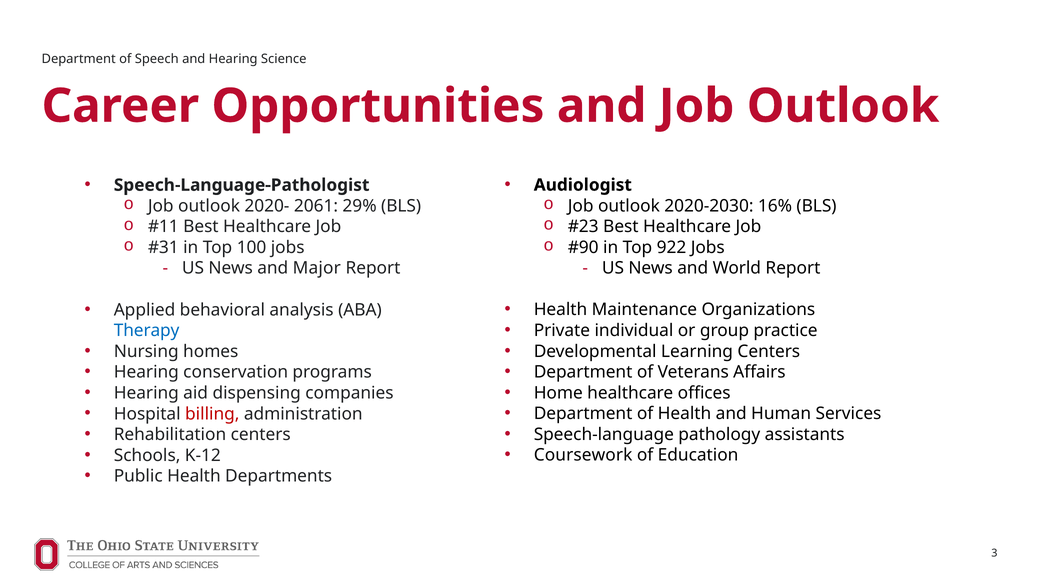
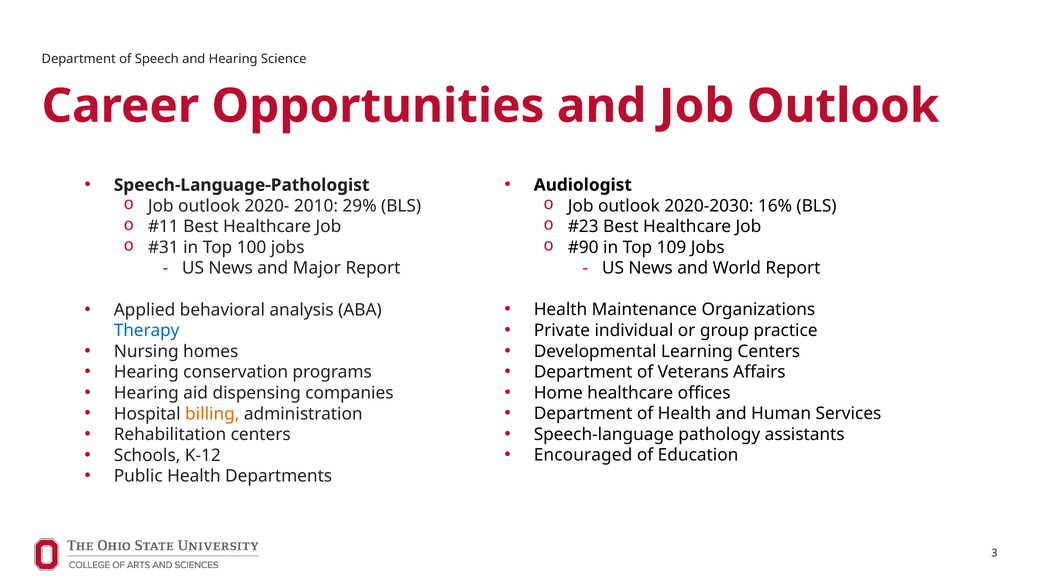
2061: 2061 -> 2010
922: 922 -> 109
billing colour: red -> orange
Coursework: Coursework -> Encouraged
